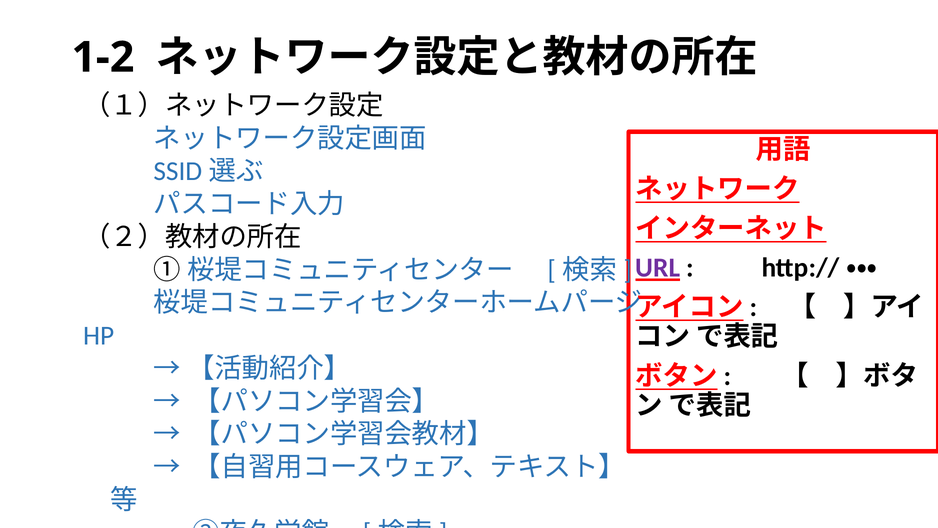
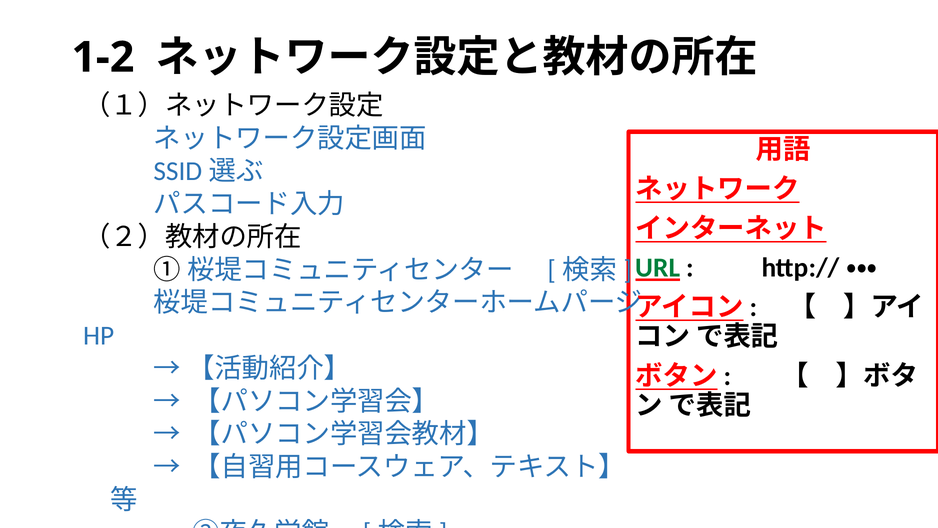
URL colour: purple -> green
